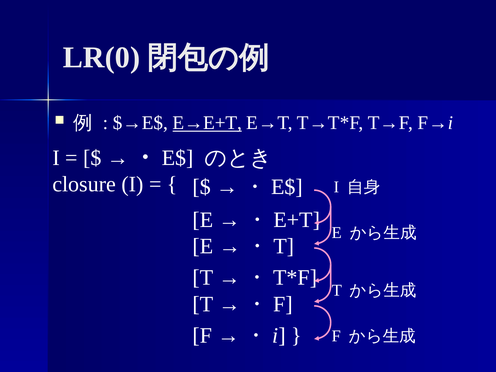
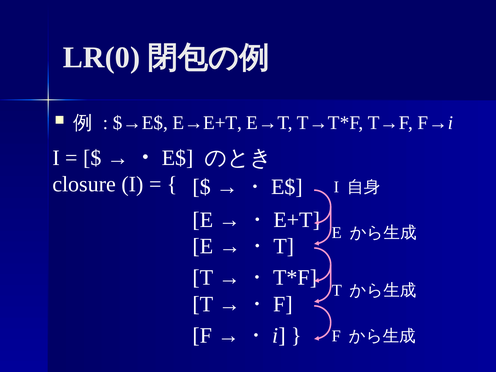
E→E+T underline: present -> none
